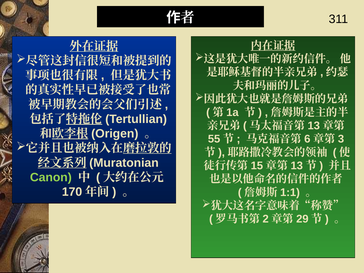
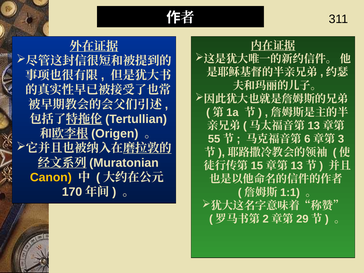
Canon colour: light green -> yellow
